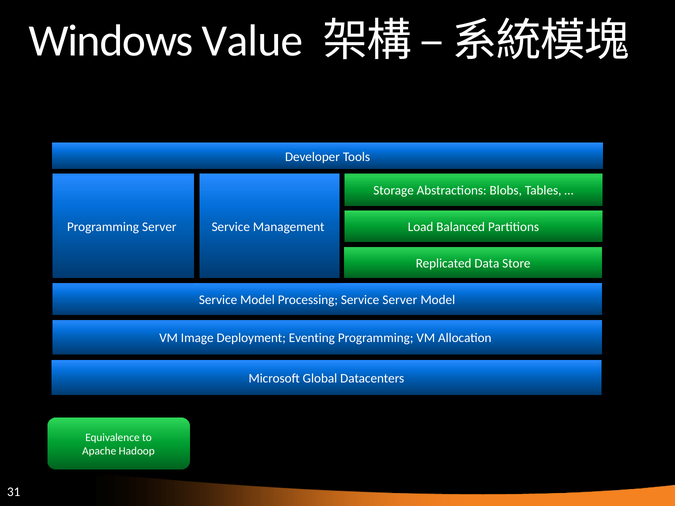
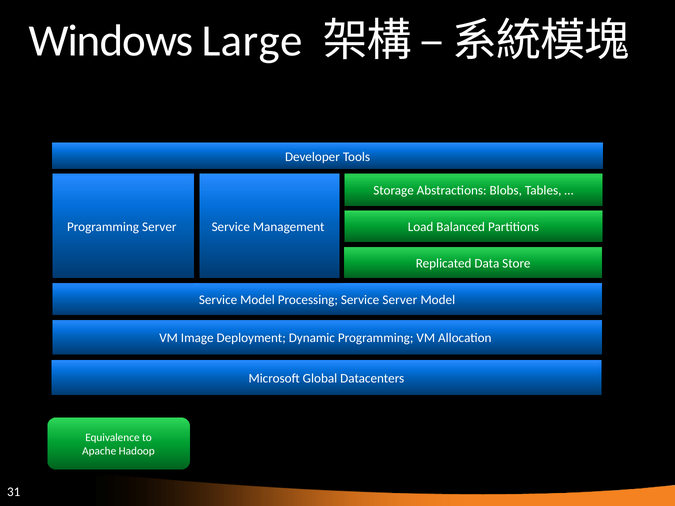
Value: Value -> Large
Eventing: Eventing -> Dynamic
